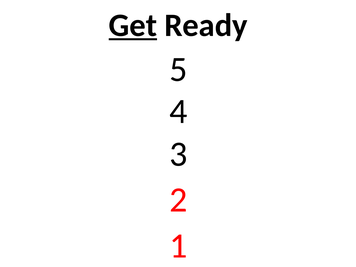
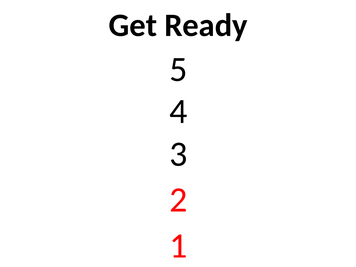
Get underline: present -> none
